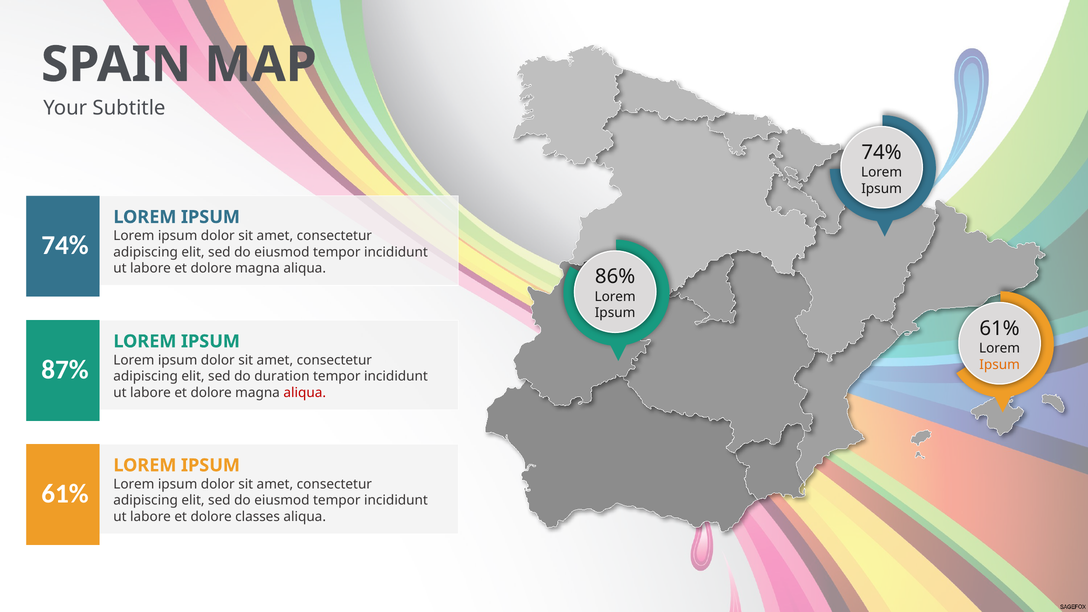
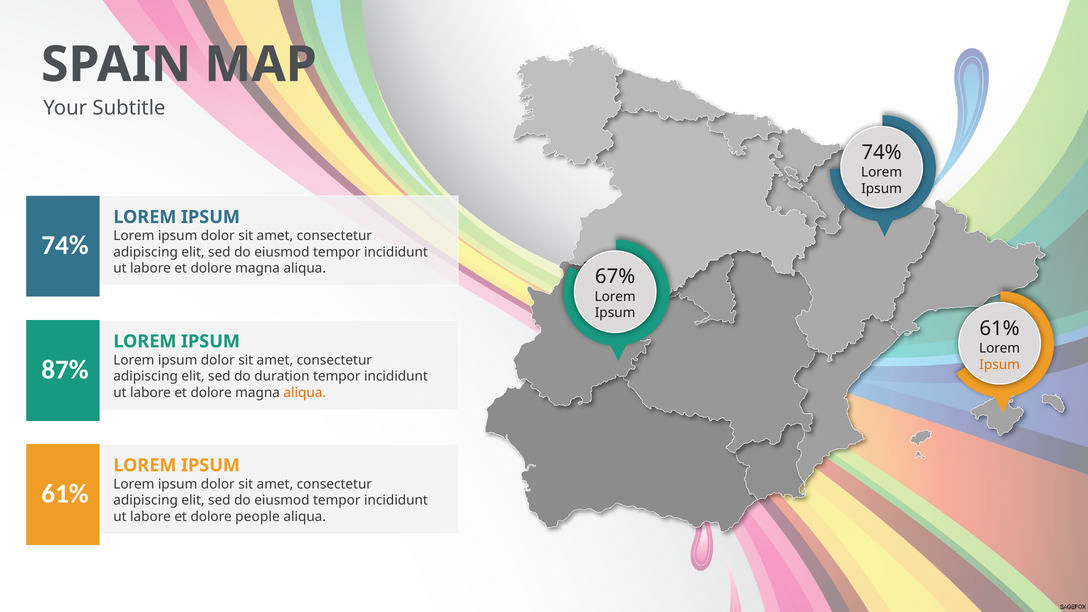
86%: 86% -> 67%
aliqua at (305, 393) colour: red -> orange
classes: classes -> people
